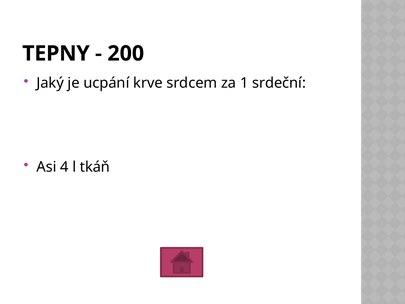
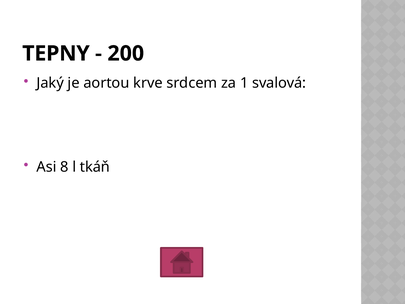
ucpání: ucpání -> aortou
srdeční: srdeční -> svalová
4: 4 -> 8
